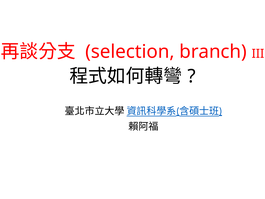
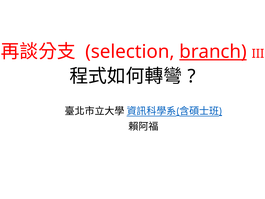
branch underline: none -> present
